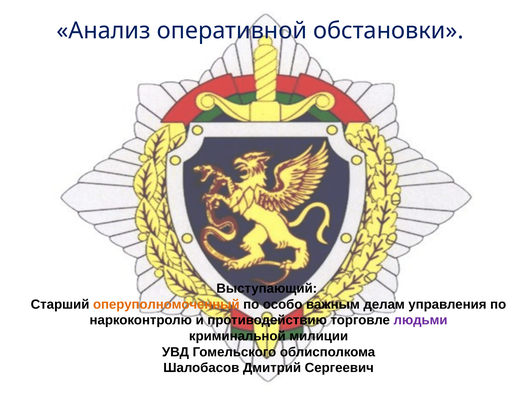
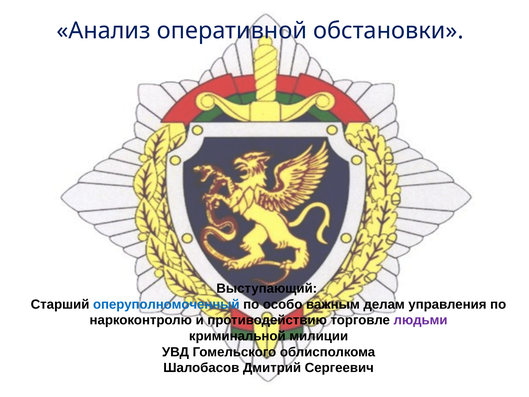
оперуполномоченный colour: orange -> blue
